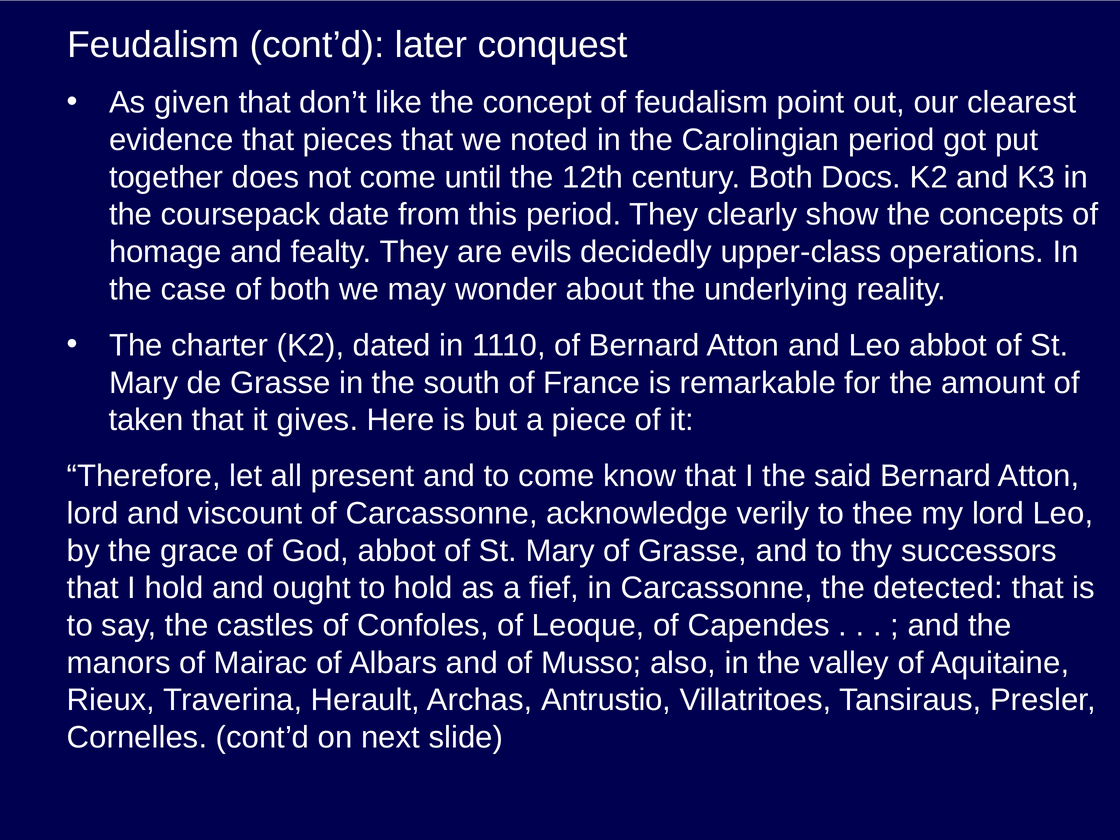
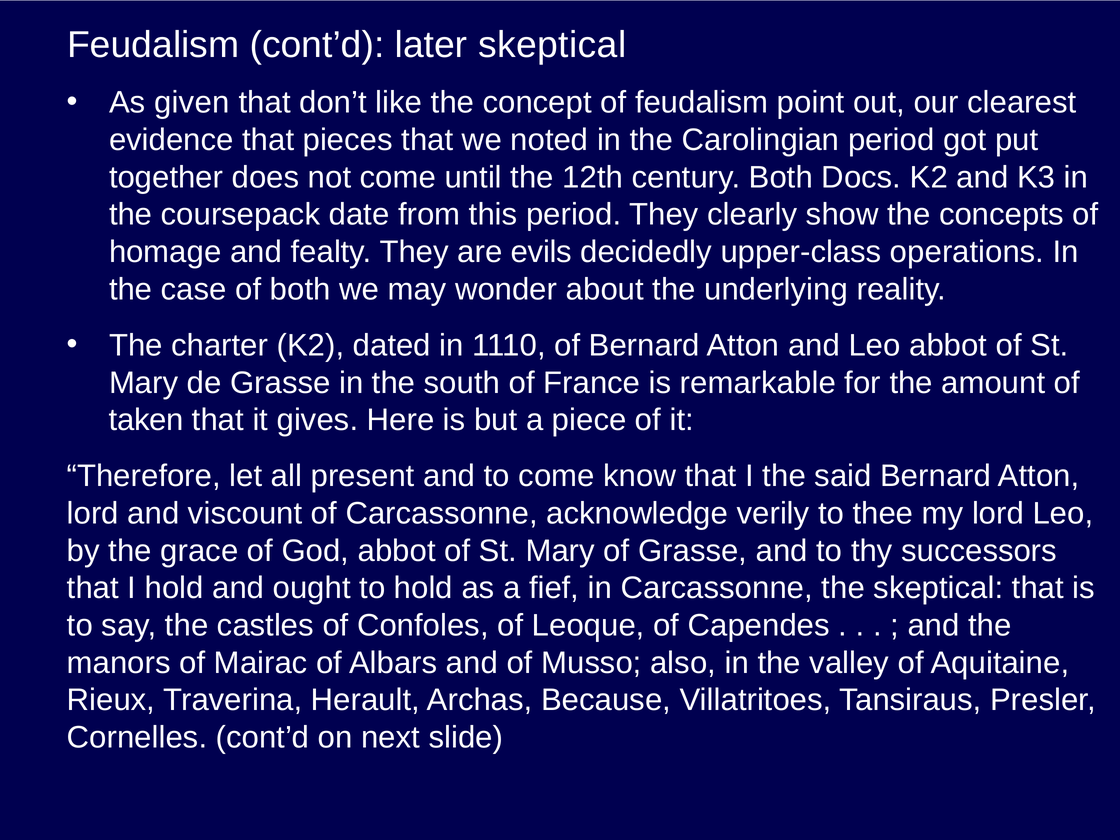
later conquest: conquest -> skeptical
the detected: detected -> skeptical
Antrustio: Antrustio -> Because
